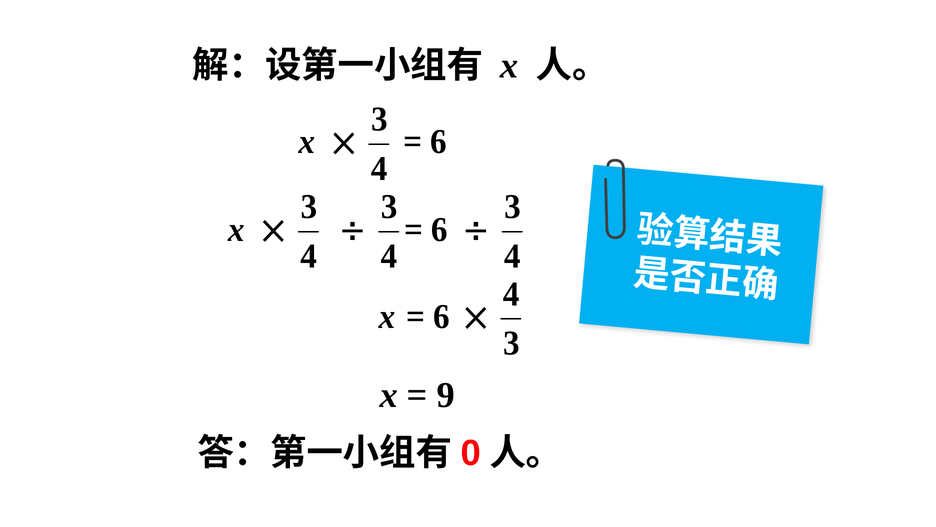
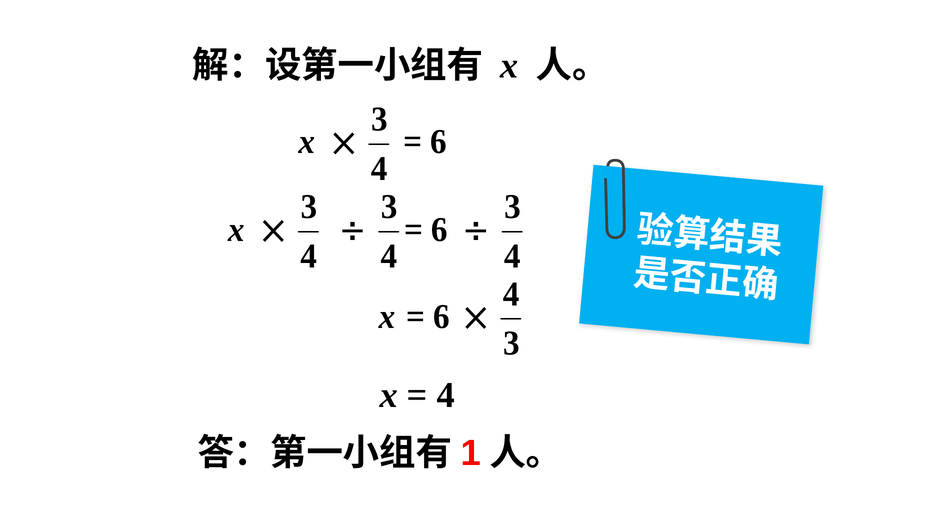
9 at (446, 395): 9 -> 4
0: 0 -> 1
